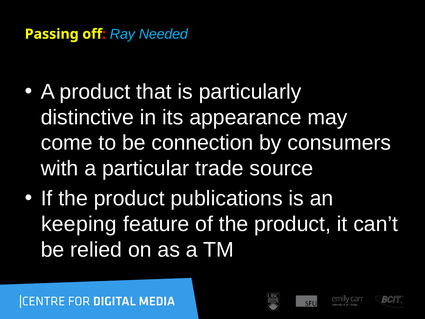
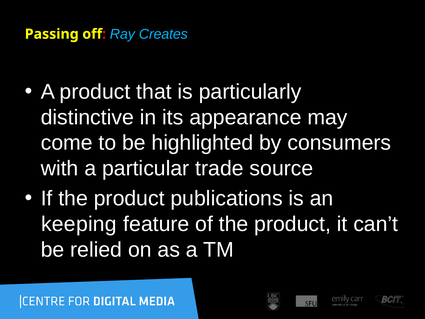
Needed: Needed -> Creates
connection: connection -> highlighted
